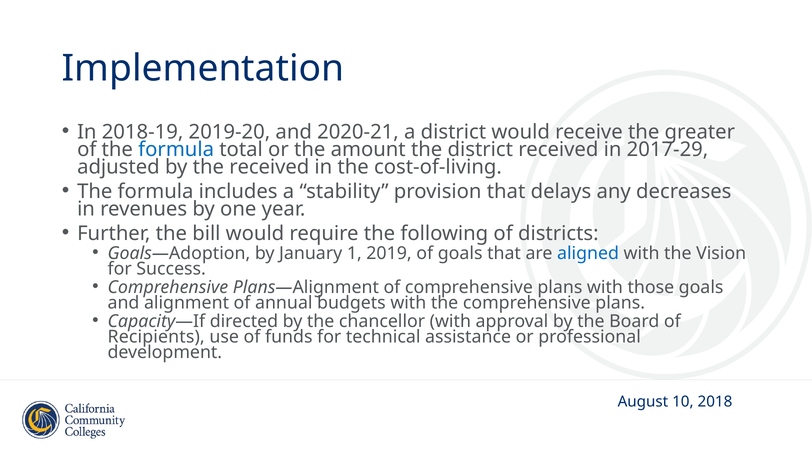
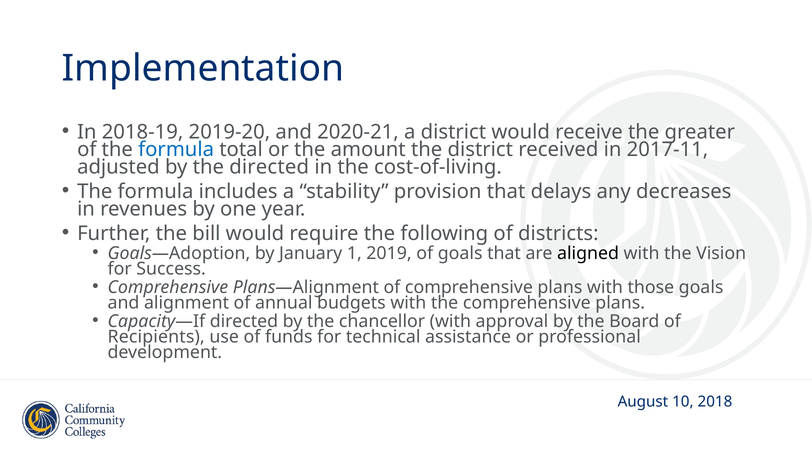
2017-29: 2017-29 -> 2017-11
the received: received -> directed
aligned colour: blue -> black
